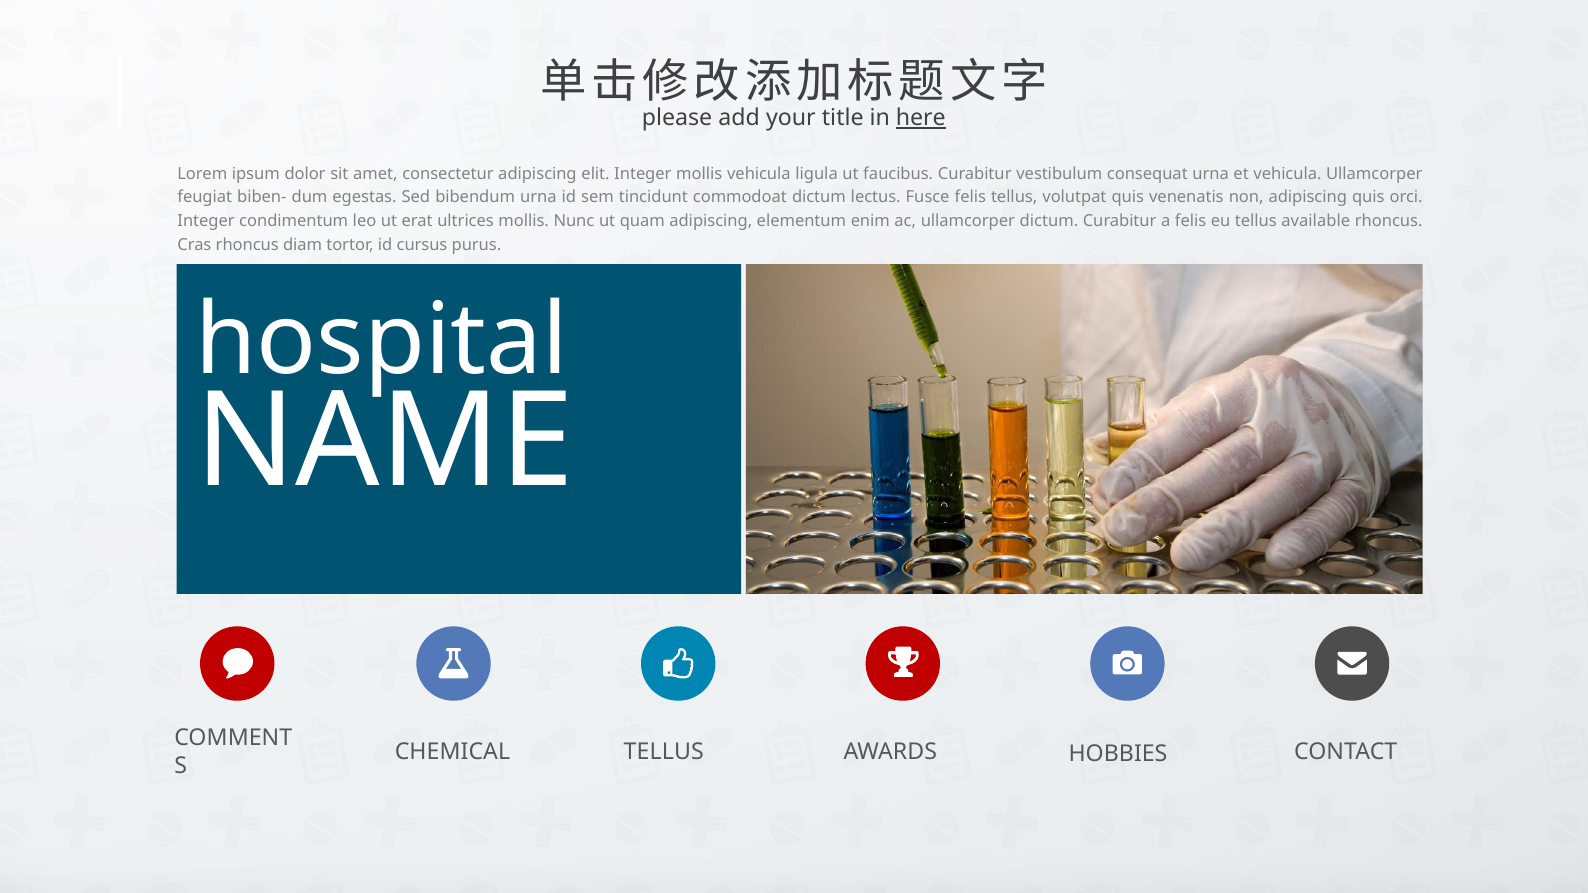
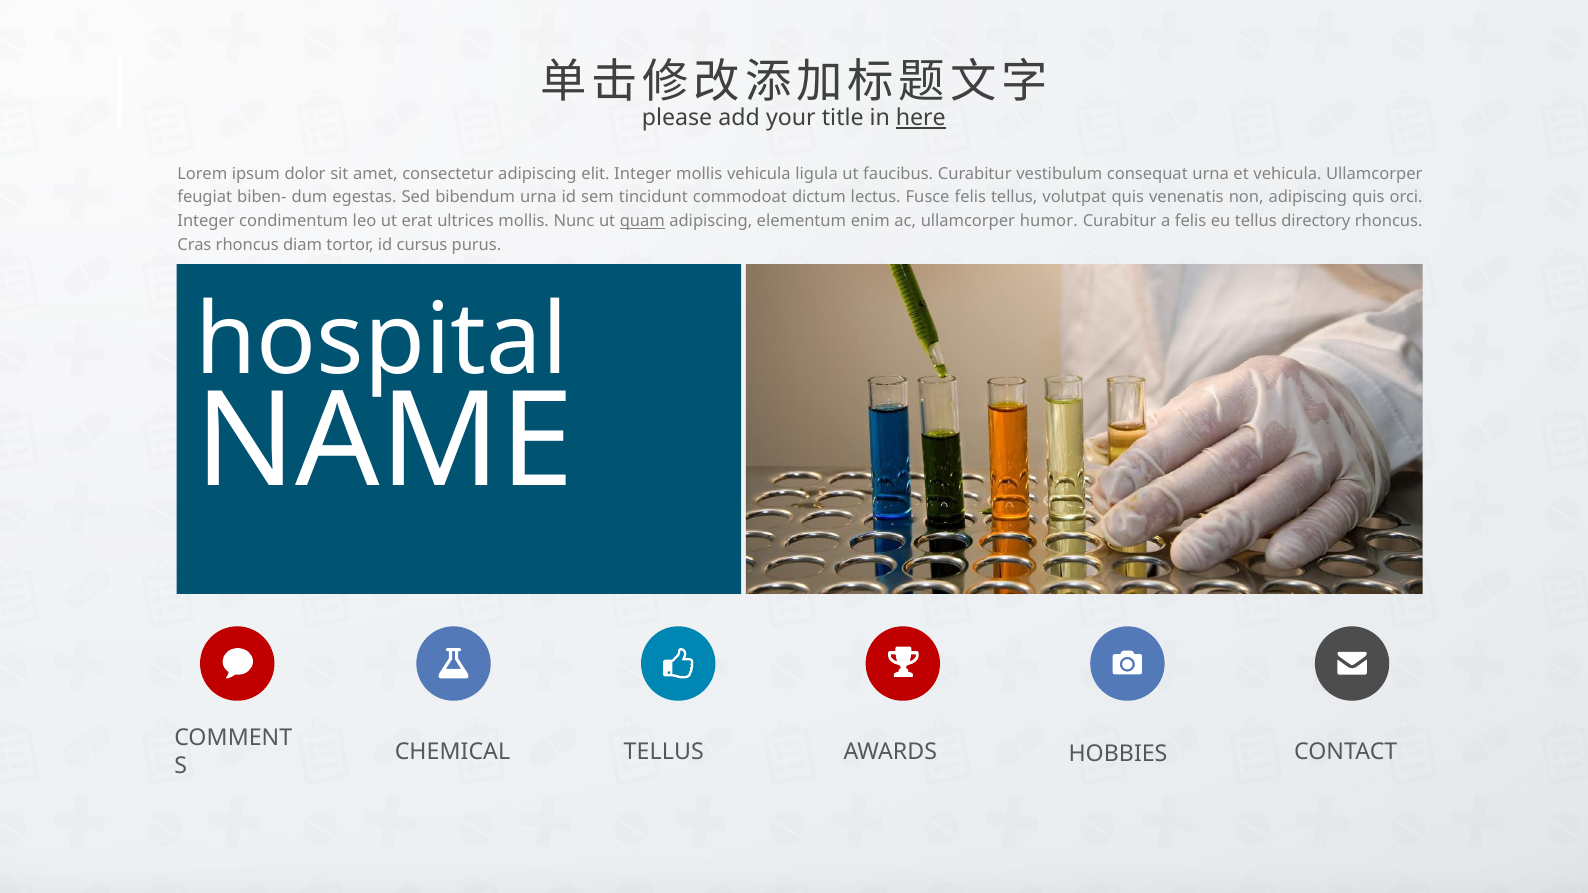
quam underline: none -> present
ullamcorper dictum: dictum -> humor
available: available -> directory
